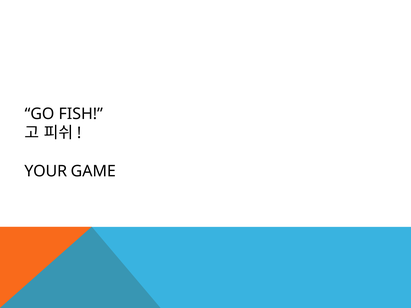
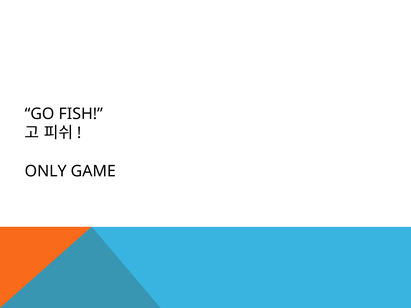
YOUR: YOUR -> ONLY
